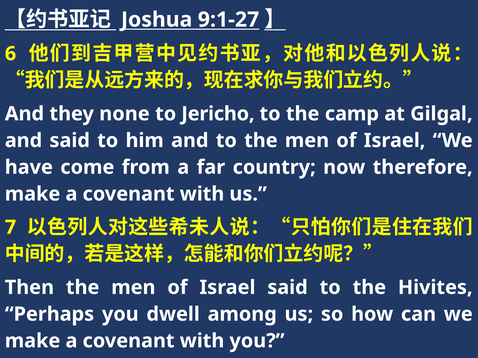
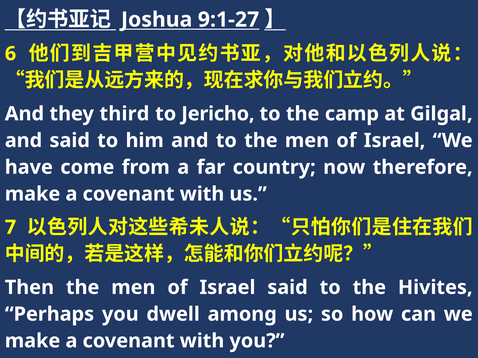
none: none -> third
